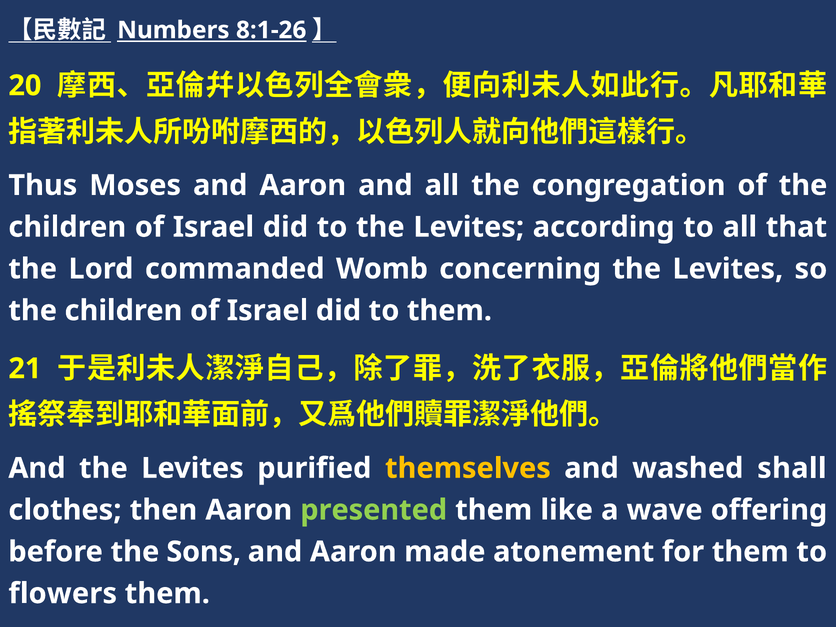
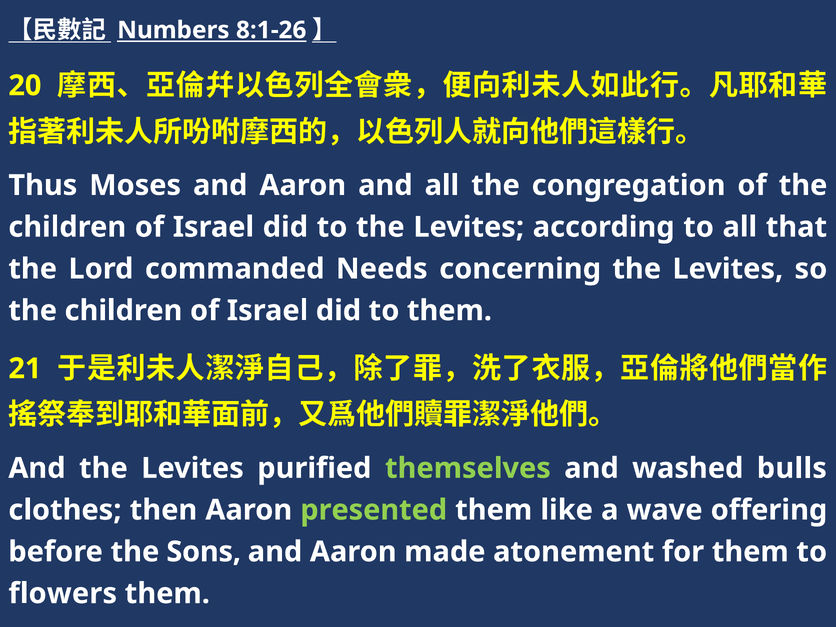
Womb: Womb -> Needs
themselves colour: yellow -> light green
shall: shall -> bulls
